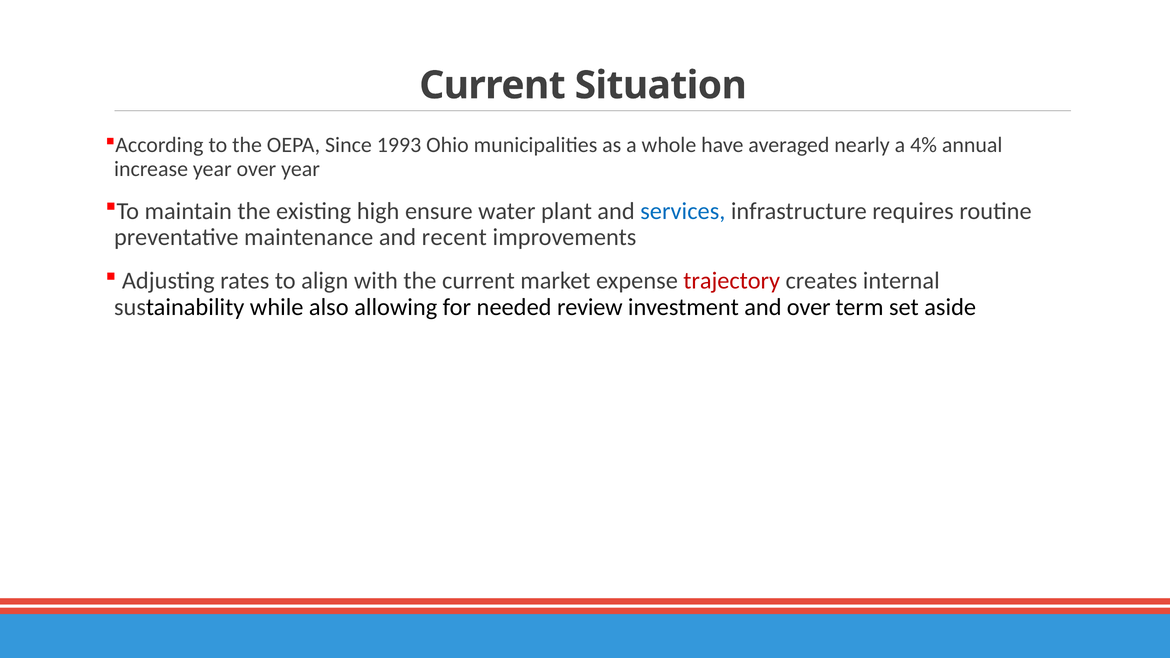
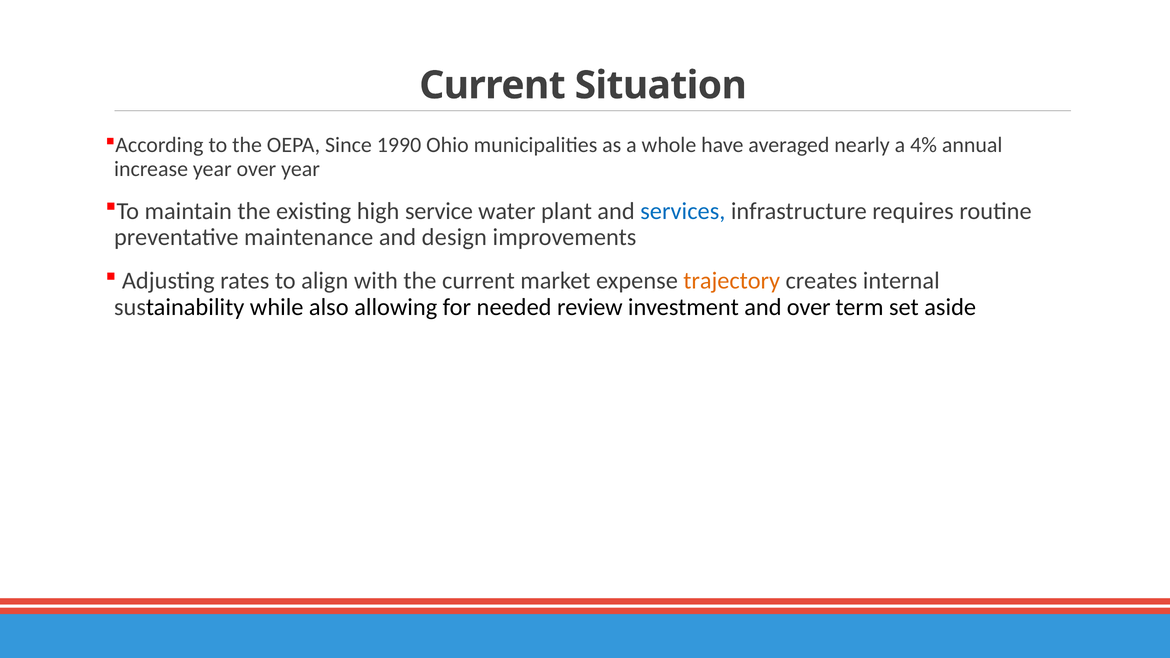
1993: 1993 -> 1990
ensure: ensure -> service
recent: recent -> design
trajectory colour: red -> orange
